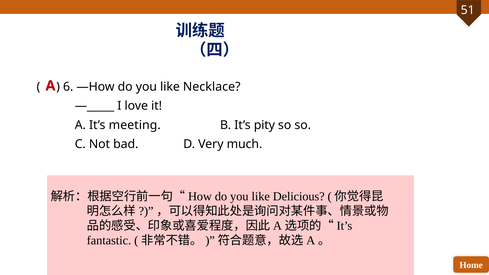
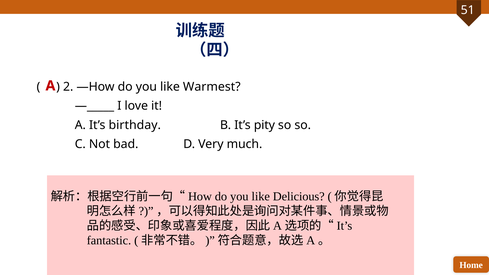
6: 6 -> 2
Necklace: Necklace -> Warmest
meeting: meeting -> birthday
